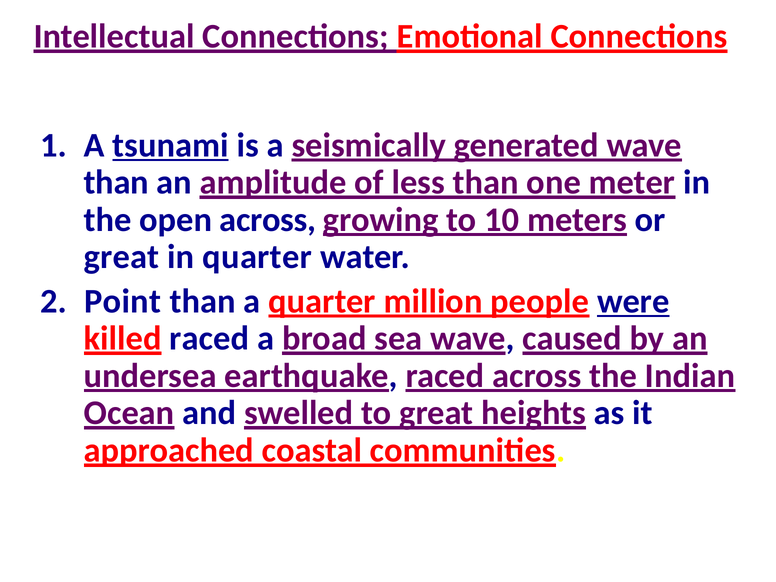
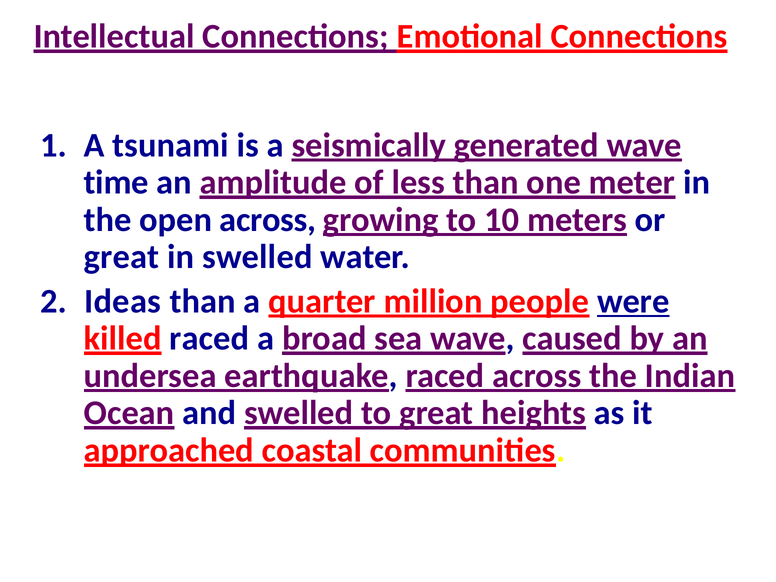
tsunami underline: present -> none
than at (116, 182): than -> time
in quarter: quarter -> swelled
Point: Point -> Ideas
